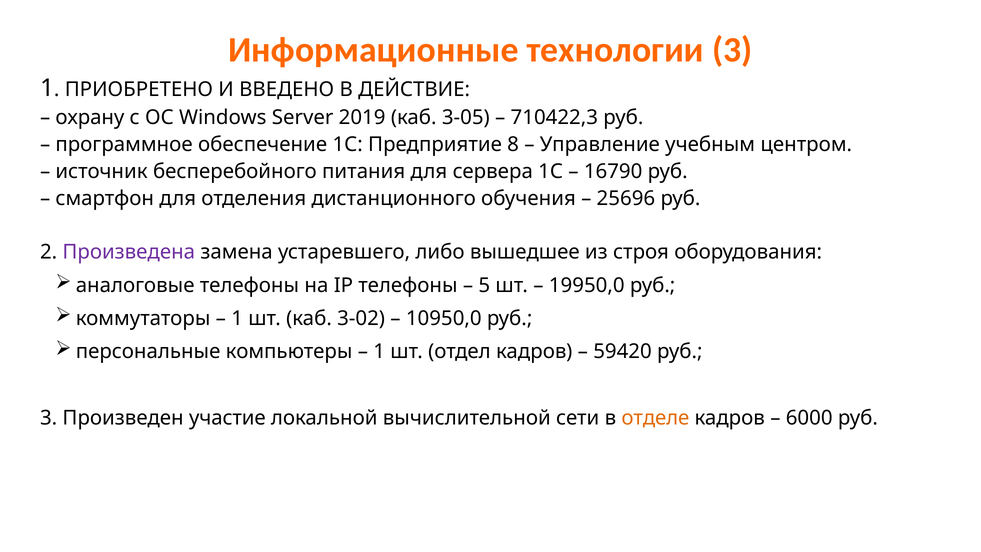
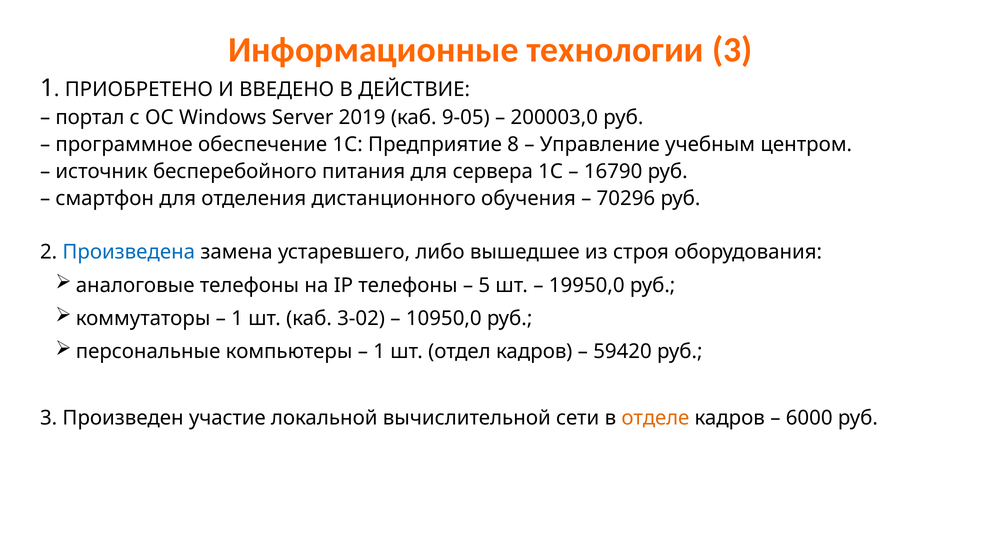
охрану: охрану -> портал
3-05: 3-05 -> 9-05
710422,3: 710422,3 -> 200003,0
25696: 25696 -> 70296
Произведена colour: purple -> blue
